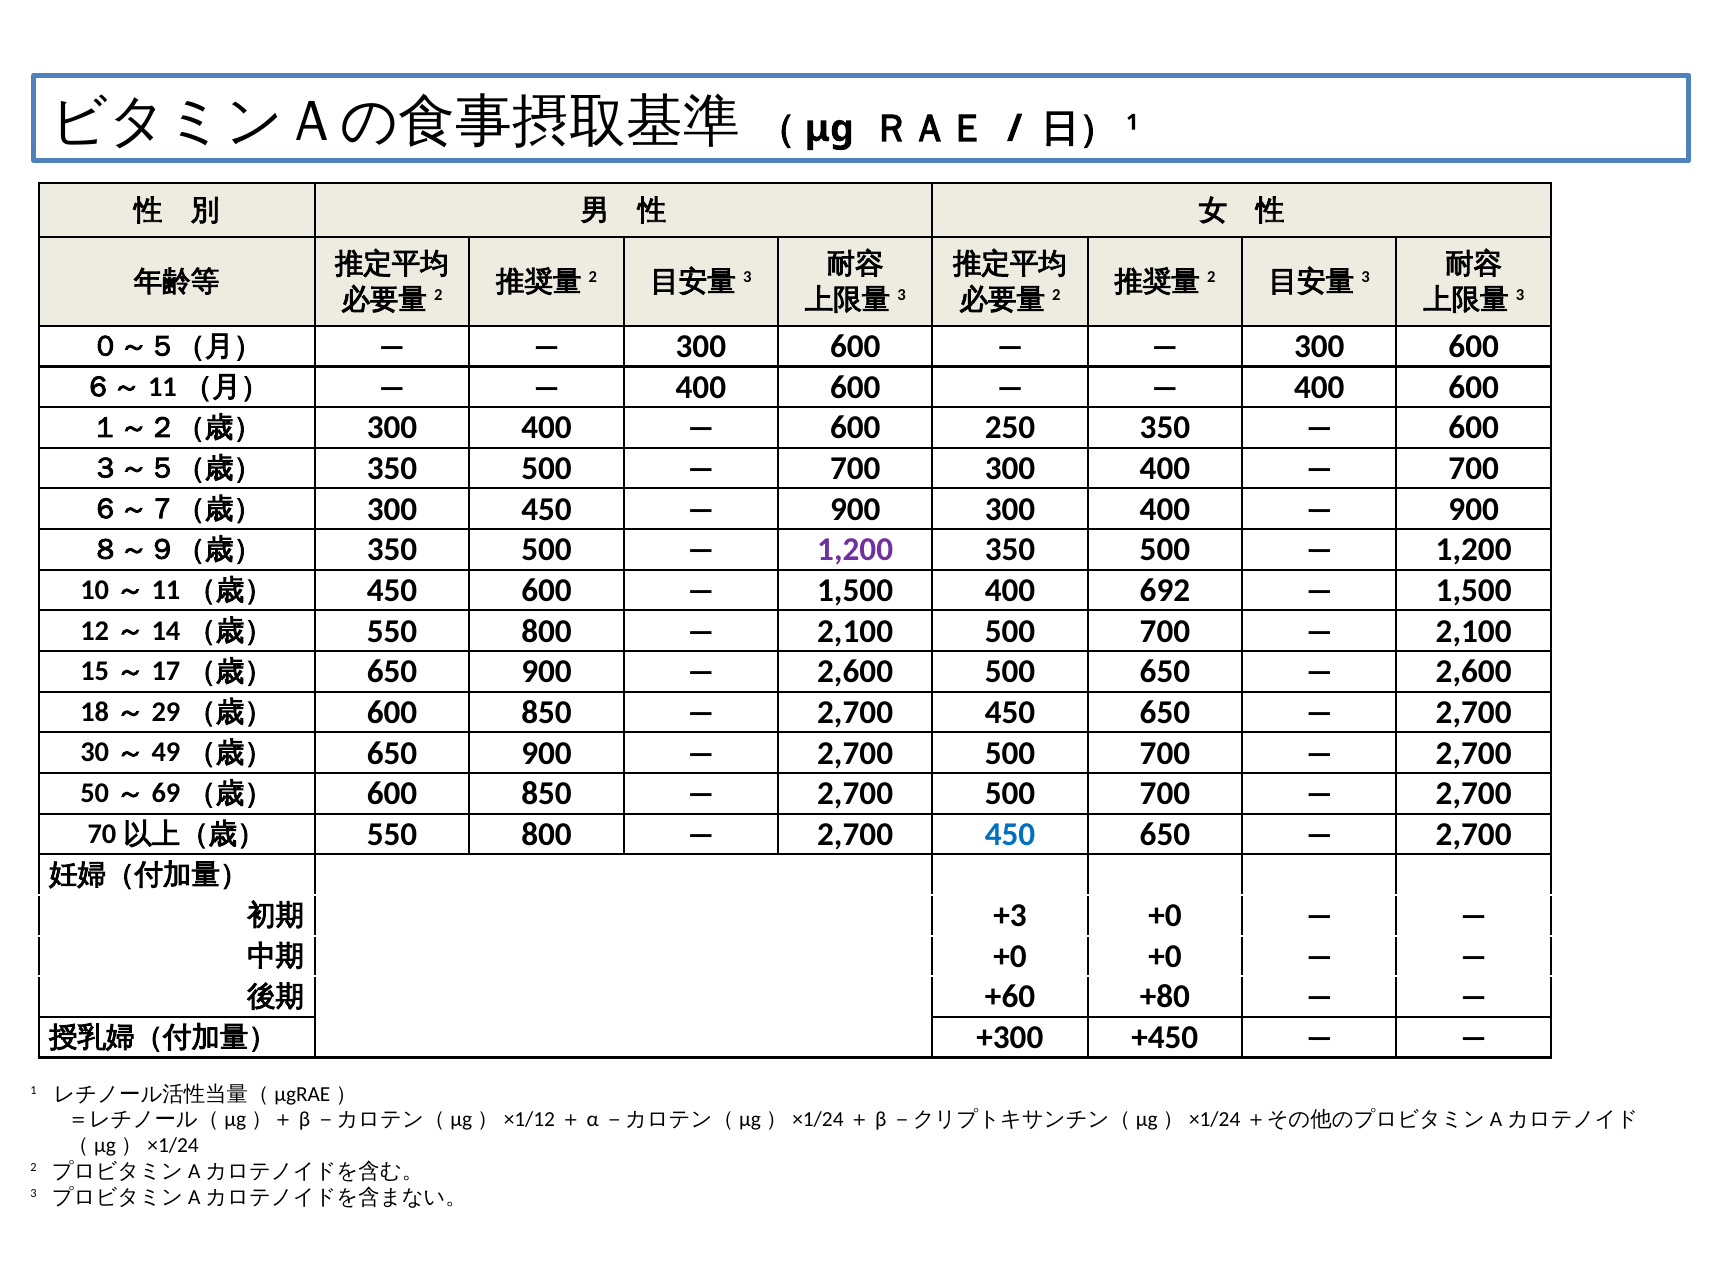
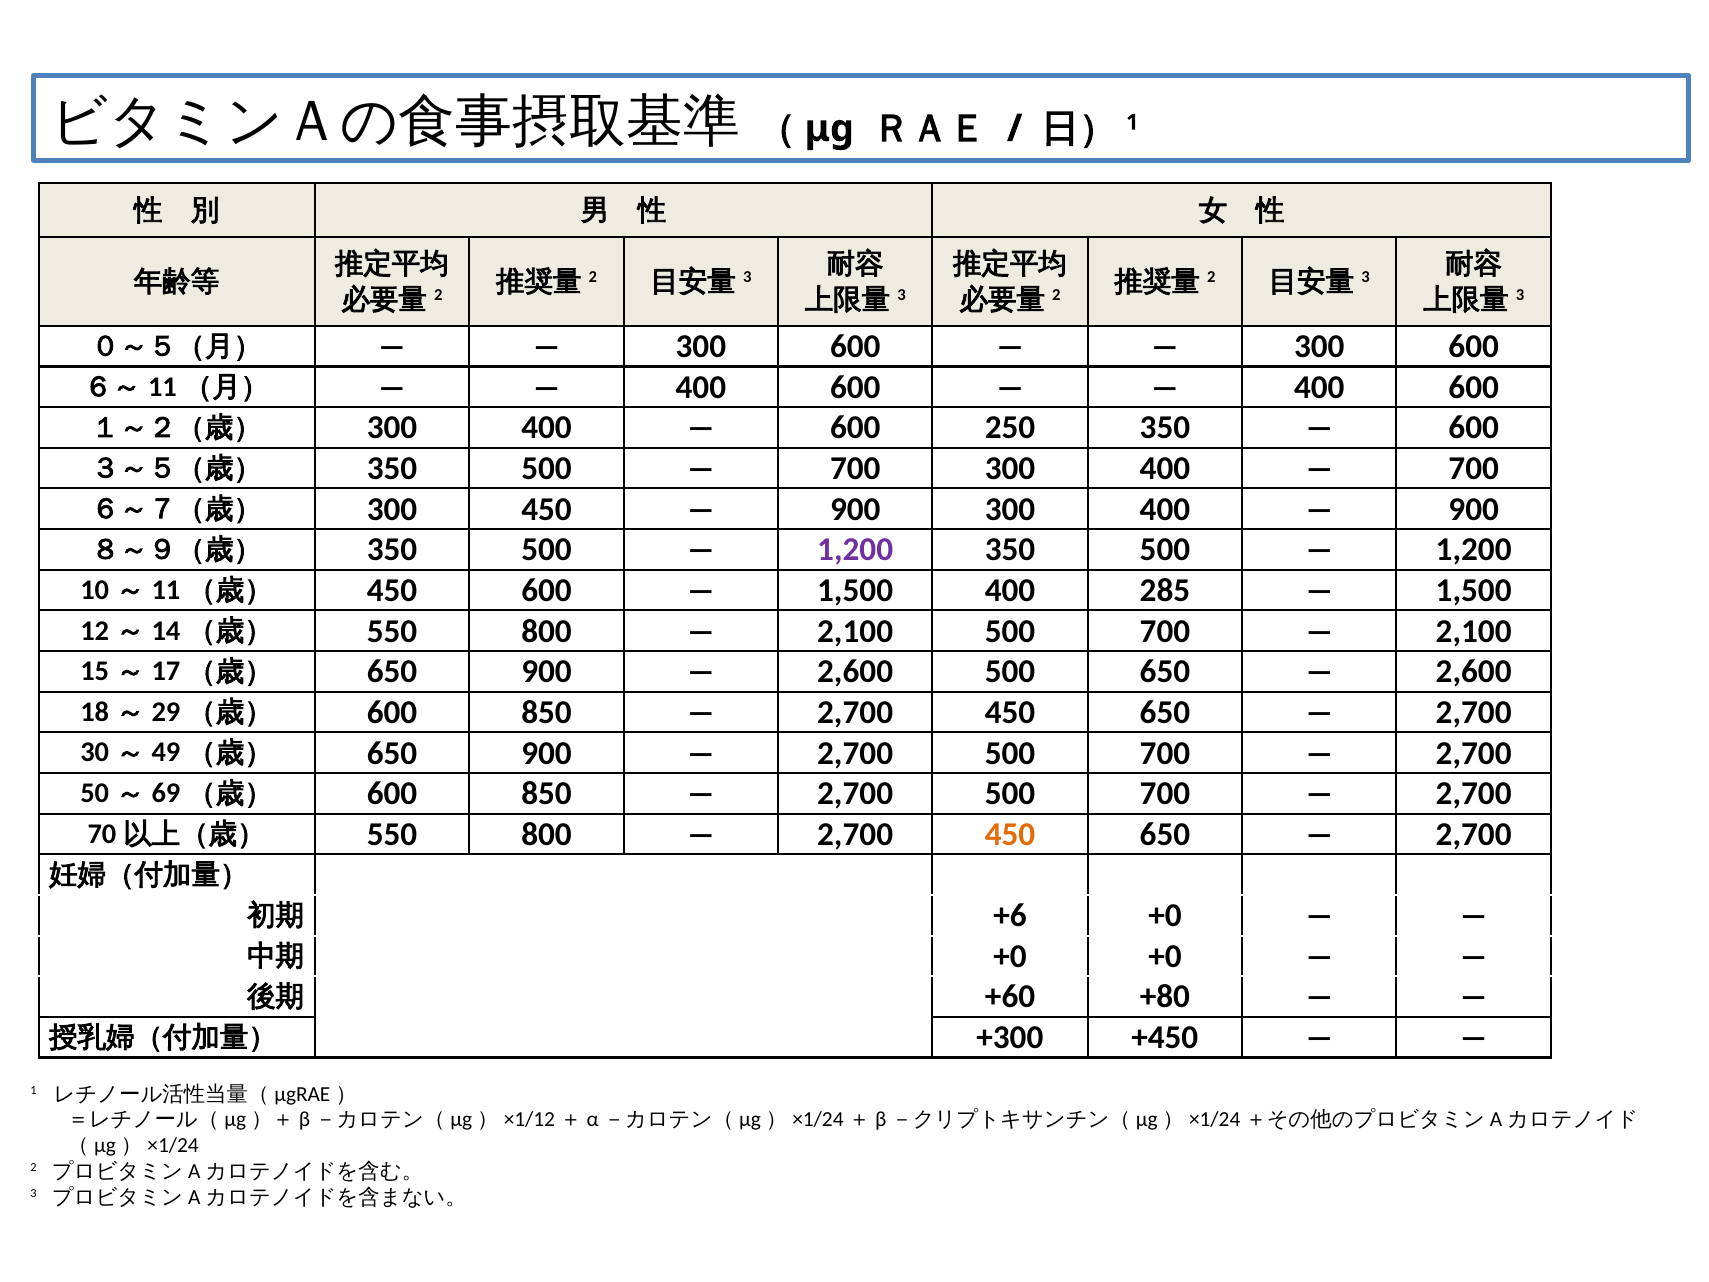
692: 692 -> 285
450 at (1010, 834) colour: blue -> orange
+3: +3 -> +6
